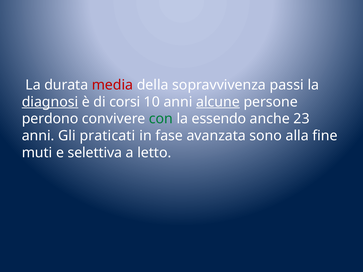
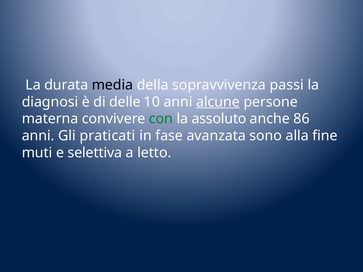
media colour: red -> black
diagnosi underline: present -> none
corsi: corsi -> delle
perdono: perdono -> materna
essendo: essendo -> assoluto
23: 23 -> 86
